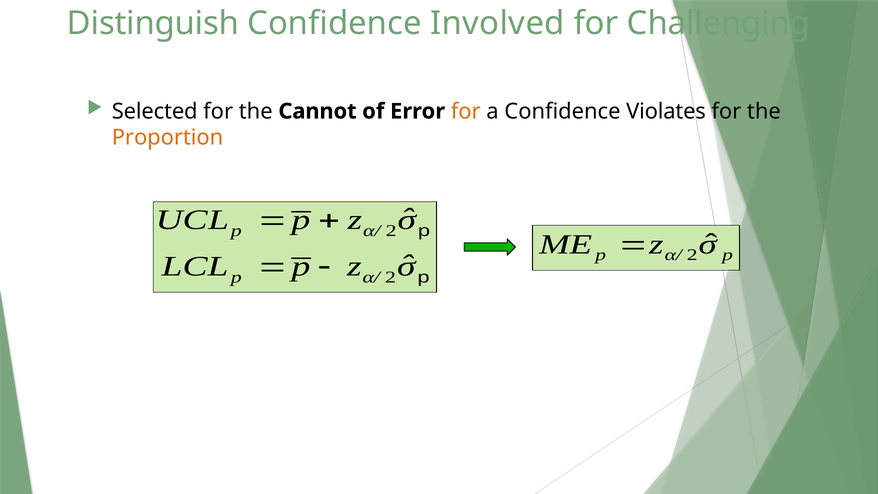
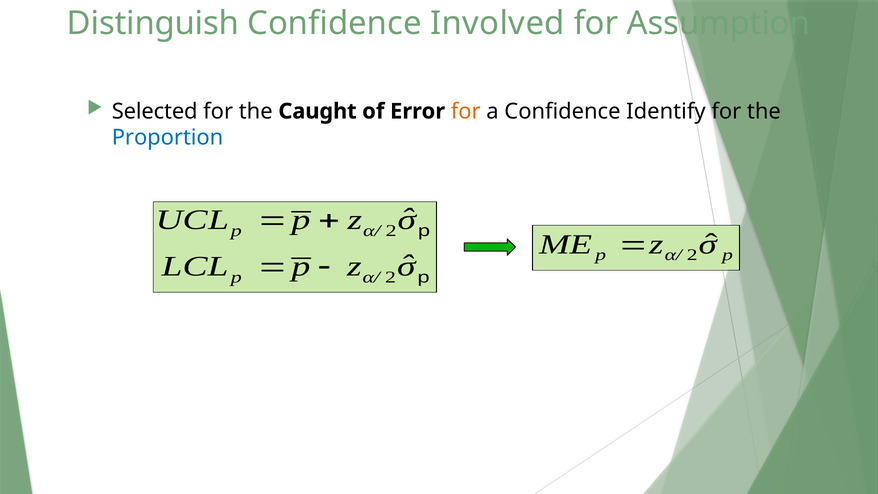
Challenging: Challenging -> Assumption
Cannot: Cannot -> Caught
Violates: Violates -> Identify
Proportion colour: orange -> blue
